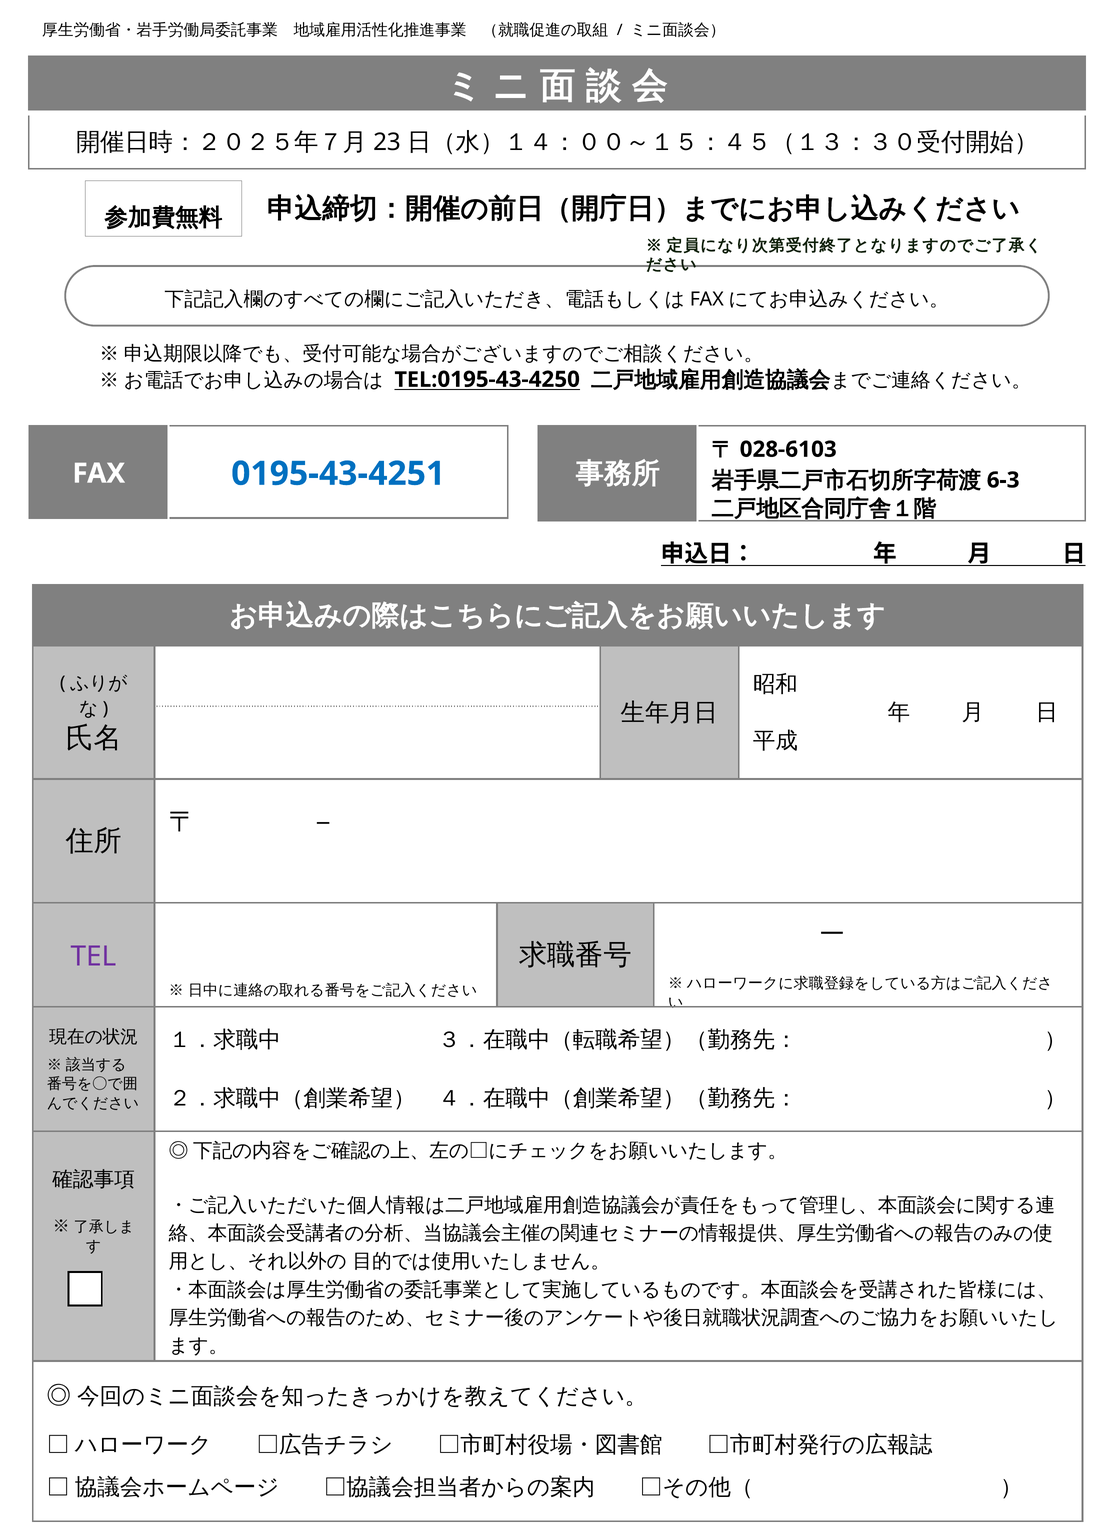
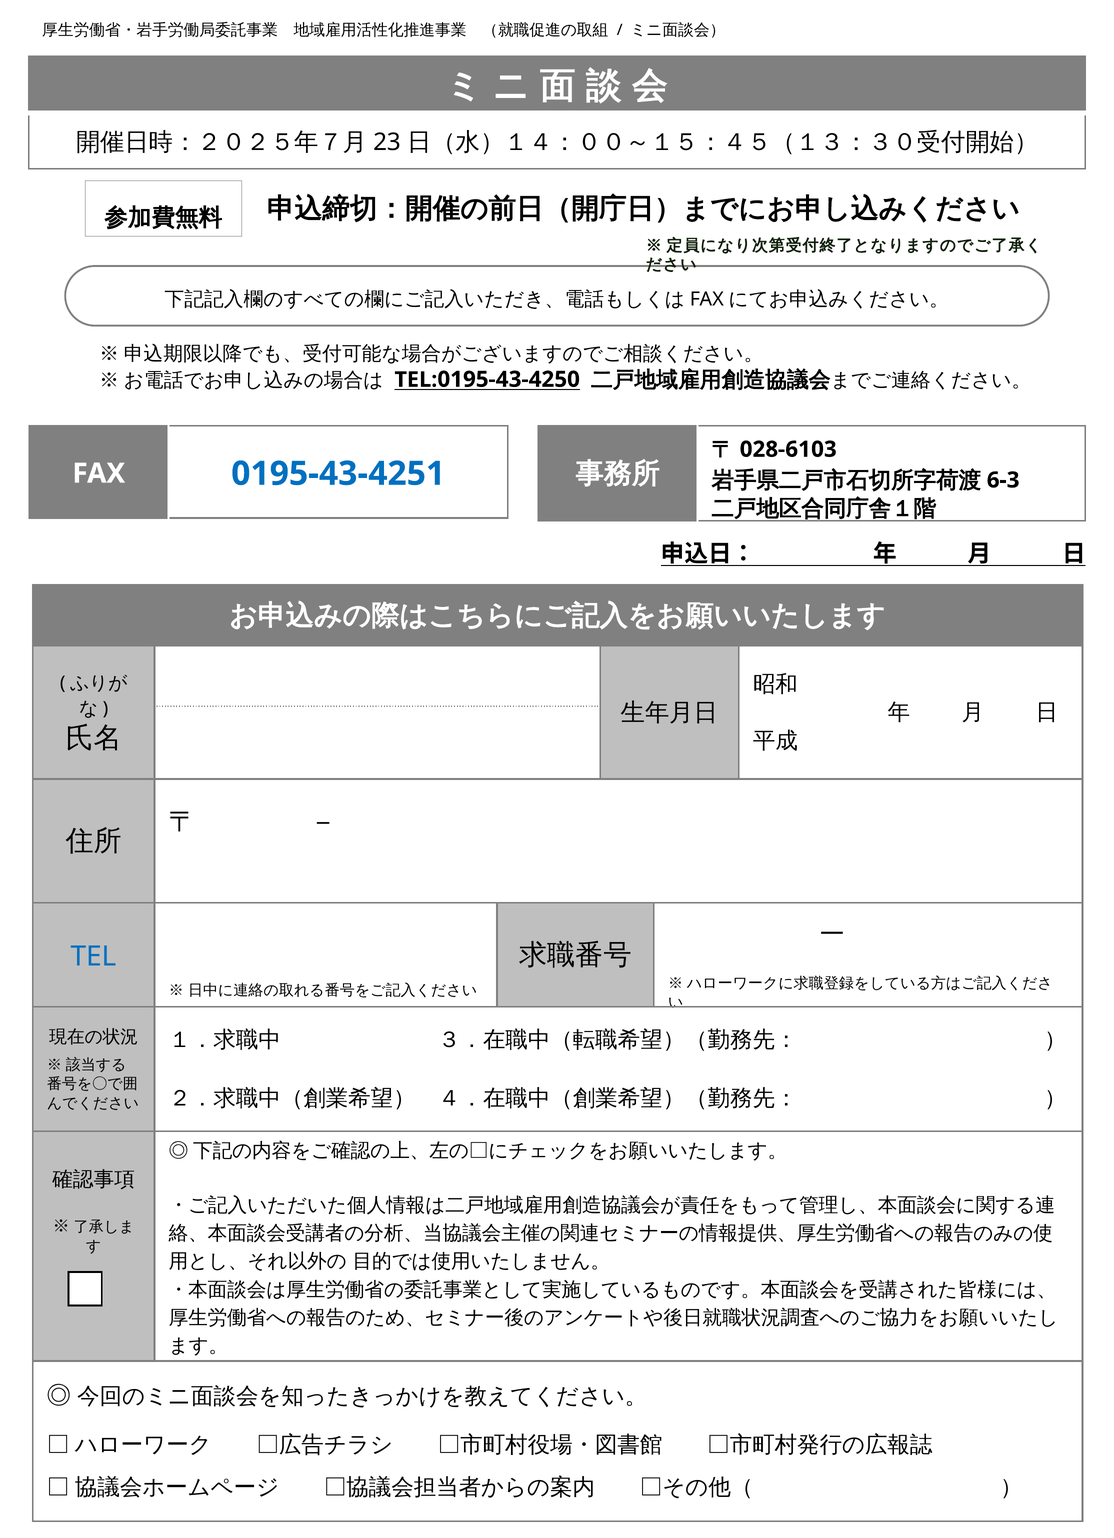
TEL colour: purple -> blue
